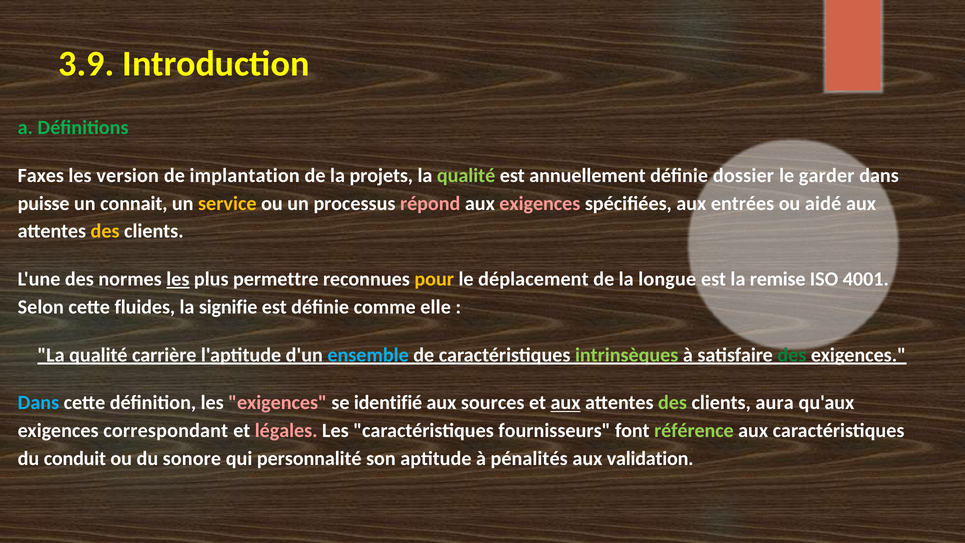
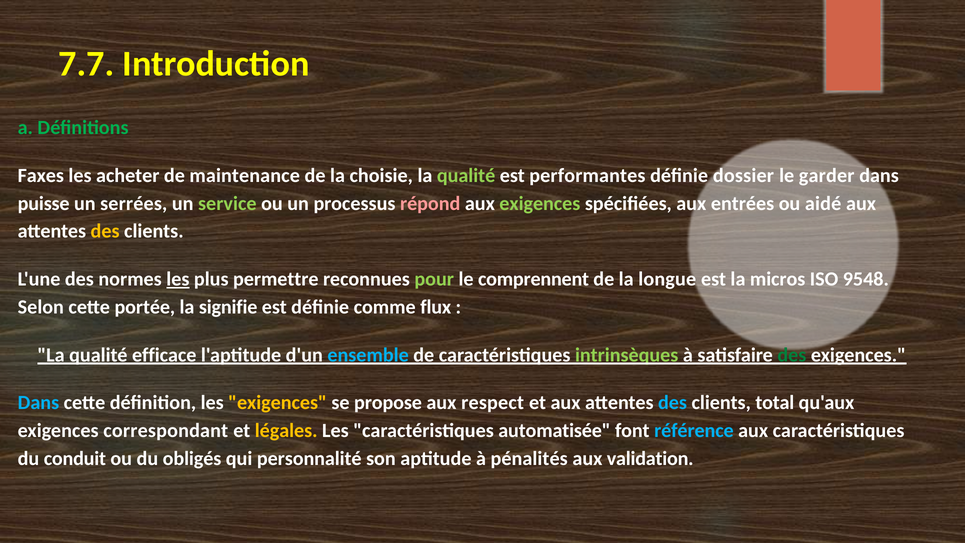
3.9: 3.9 -> 7.7
version: version -> acheter
implantation: implantation -> maintenance
projets: projets -> choisie
annuellement: annuellement -> performantes
connait: connait -> serrées
service colour: yellow -> light green
exigences at (540, 203) colour: pink -> light green
pour colour: yellow -> light green
déplacement: déplacement -> comprennent
remise: remise -> micros
4001: 4001 -> 9548
fluides: fluides -> portée
elle: elle -> flux
carrière: carrière -> efficace
exigences at (278, 403) colour: pink -> yellow
identifié: identifié -> propose
sources: sources -> respect
aux at (566, 403) underline: present -> none
des at (673, 403) colour: light green -> light blue
aura: aura -> total
légales colour: pink -> yellow
fournisseurs: fournisseurs -> automatisée
référence colour: light green -> light blue
sonore: sonore -> obligés
